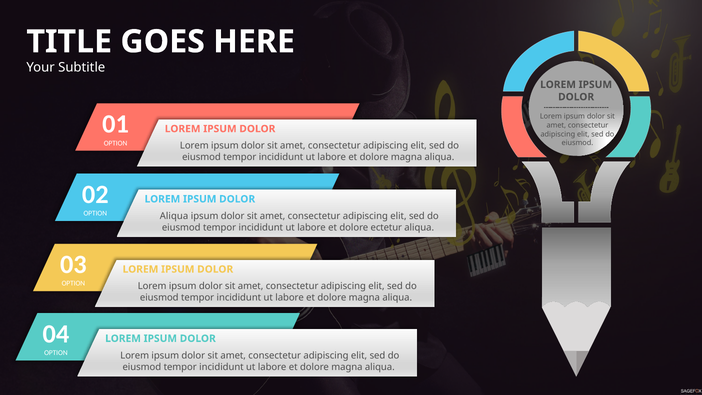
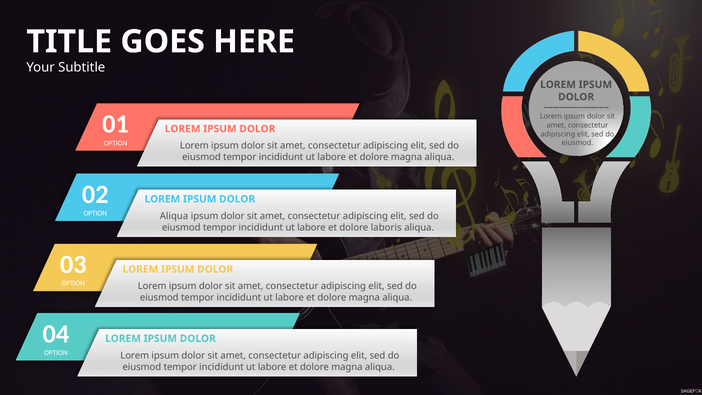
ectetur: ectetur -> laboris
